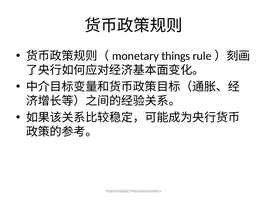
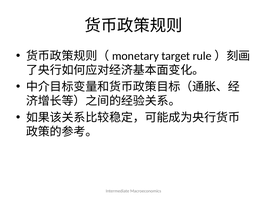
things: things -> target
